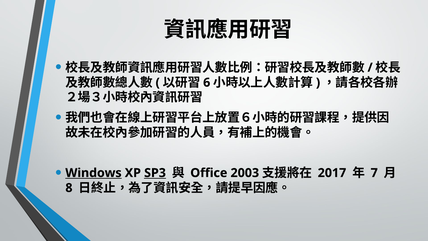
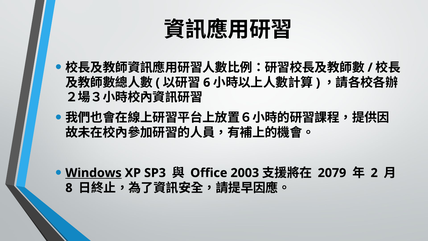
SP3 underline: present -> none
2017: 2017 -> 2079
7: 7 -> 2
